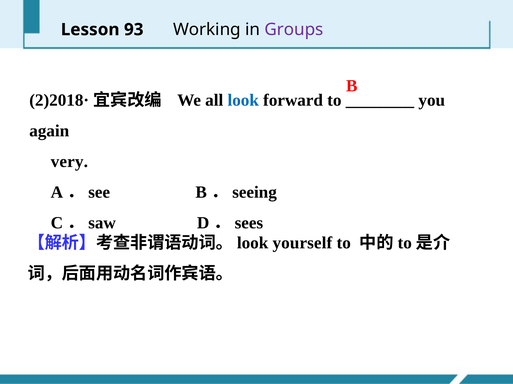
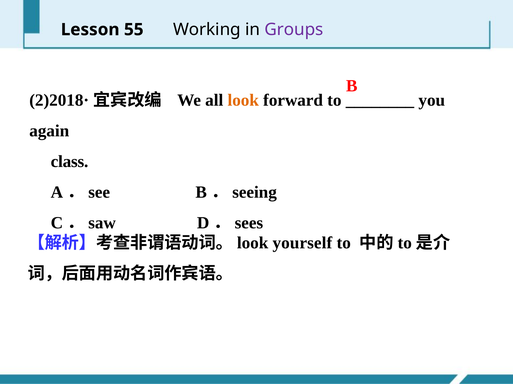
93: 93 -> 55
look colour: blue -> orange
very: very -> class
